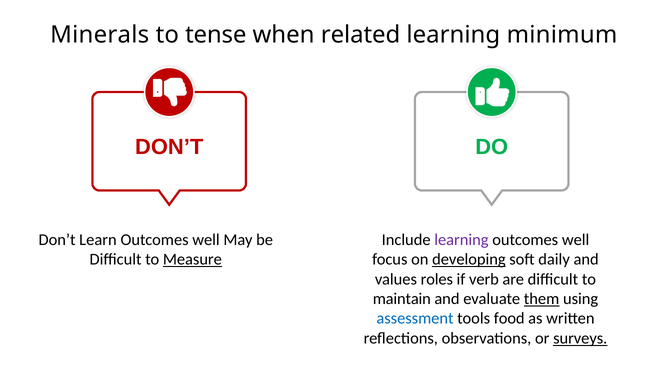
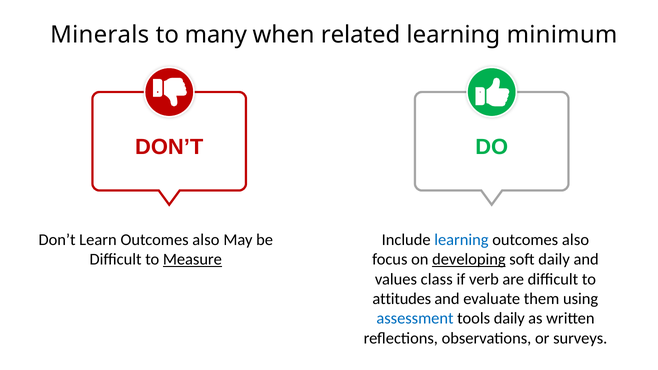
tense: tense -> many
well at (206, 240): well -> also
learning at (461, 240) colour: purple -> blue
well at (576, 240): well -> also
roles: roles -> class
maintain: maintain -> attitudes
them underline: present -> none
tools food: food -> daily
surveys underline: present -> none
